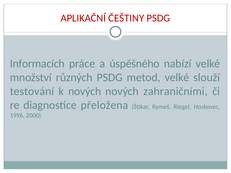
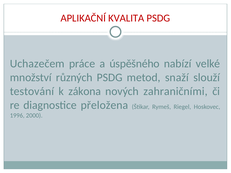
ČEŠTINY: ČEŠTINY -> KVALITA
Informacích: Informacích -> Uchazečem
metod velké: velké -> snaží
k nových: nových -> zákona
